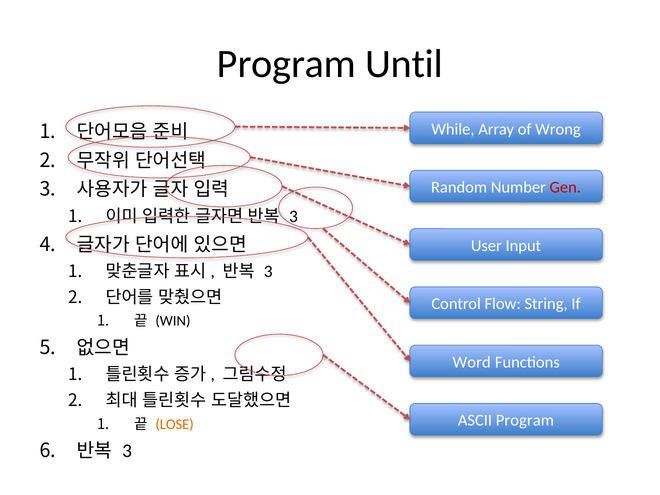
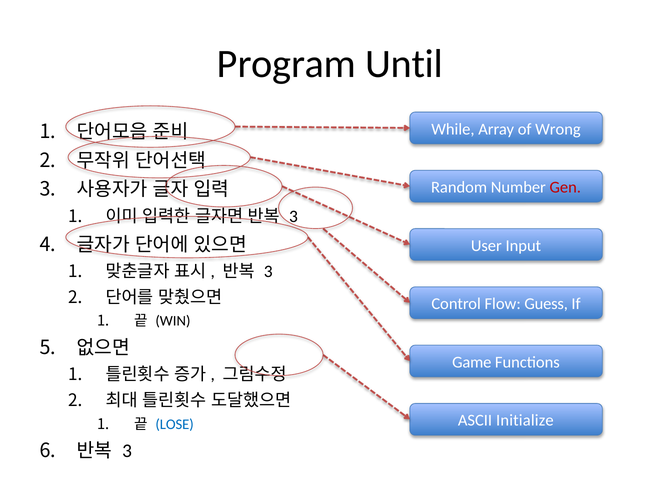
String: String -> Guess
Word: Word -> Game
ASCII Program: Program -> Initialize
LOSE colour: orange -> blue
